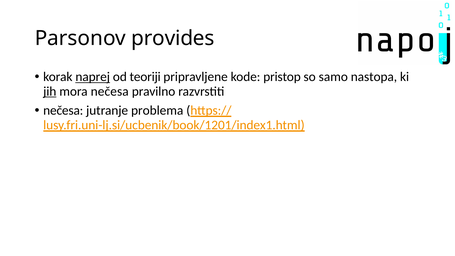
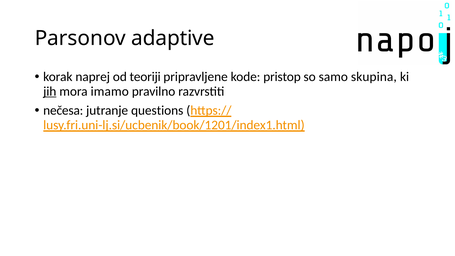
provides: provides -> adaptive
naprej underline: present -> none
nastopa: nastopa -> skupina
mora nečesa: nečesa -> imamo
problema: problema -> questions
